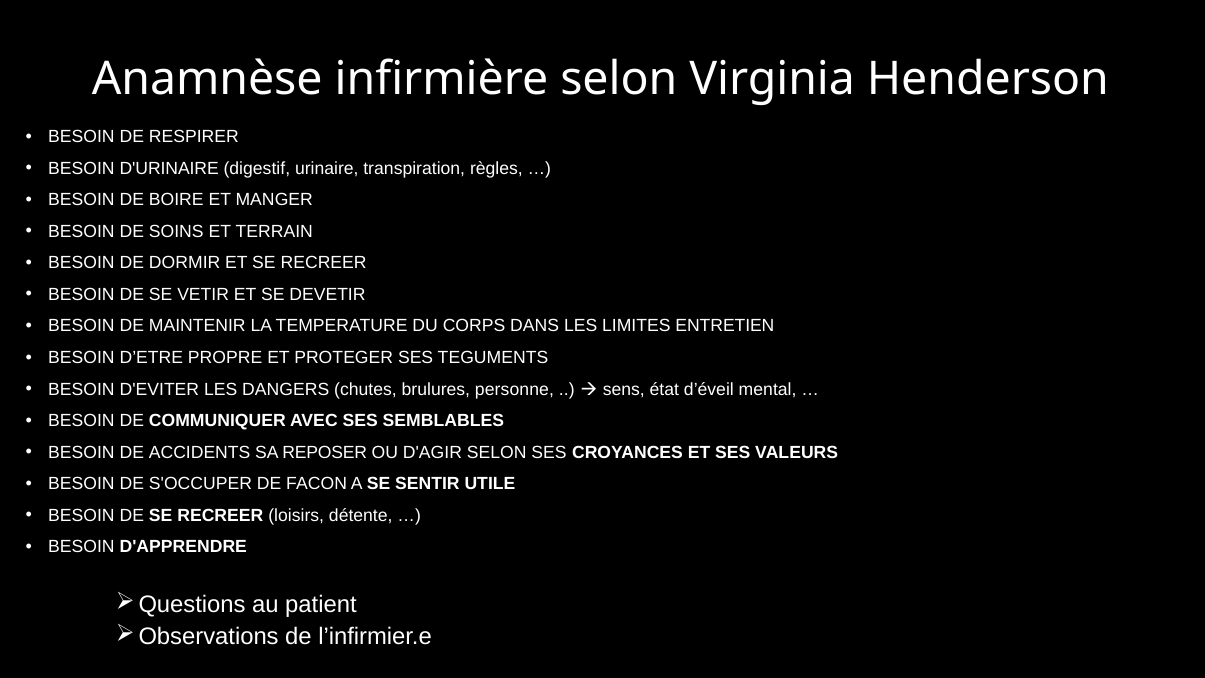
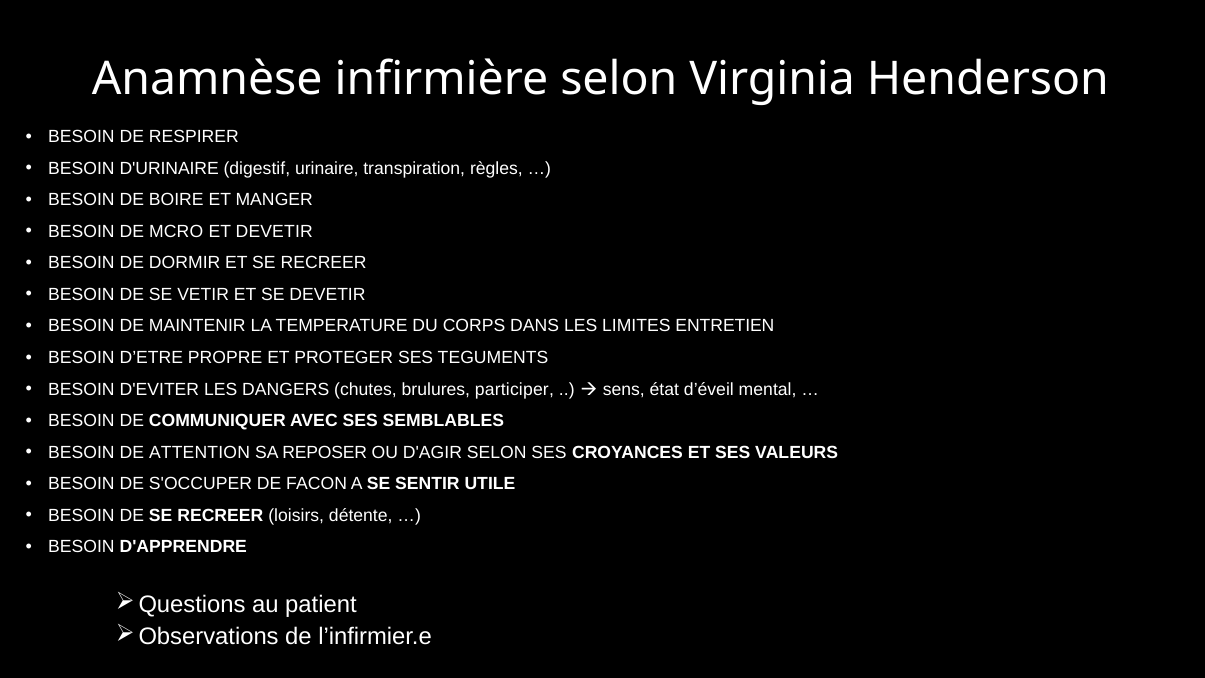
SOINS: SOINS -> MCRO
ET TERRAIN: TERRAIN -> DEVETIR
personne: personne -> participer
ACCIDENTS: ACCIDENTS -> ATTENTION
